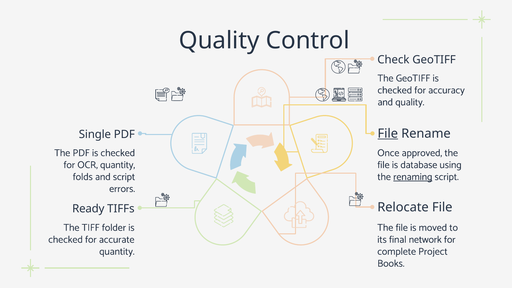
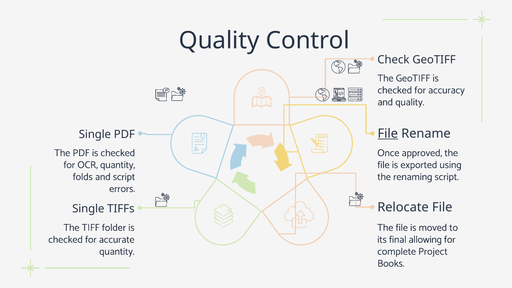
database: database -> exported
renaming underline: present -> none
Ready at (88, 209): Ready -> Single
network: network -> allowing
